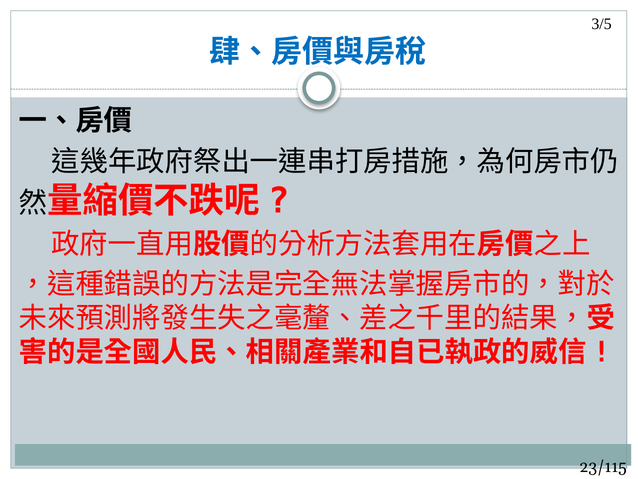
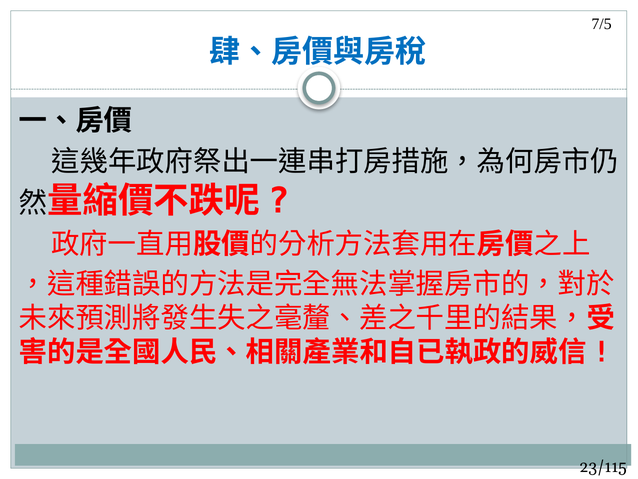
3/5: 3/5 -> 7/5
